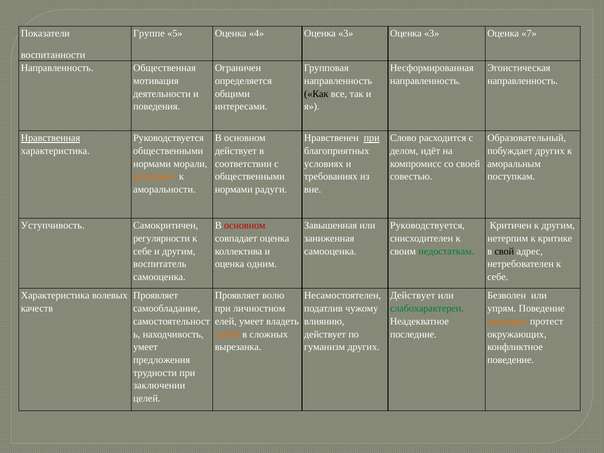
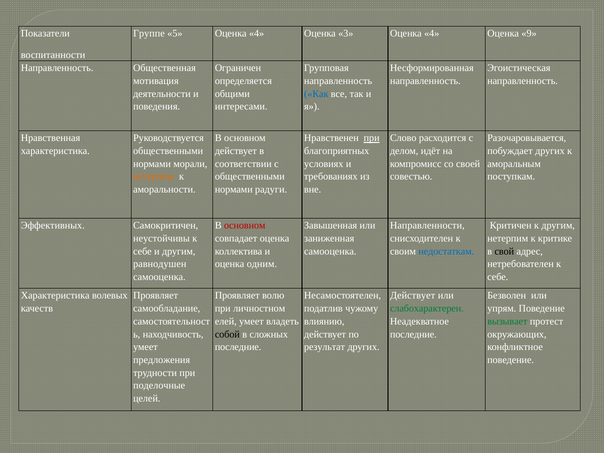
3 Оценка 3: 3 -> 4
7: 7 -> 9
Как colour: black -> blue
Нравственная underline: present -> none
Образовательный: Образовательный -> Разочаровывается
Уступчивость: Уступчивость -> Эффективных
Руководствуется at (427, 226): Руководствуется -> Направленности
регулярности: регулярности -> неустойчивы
недостаткам colour: green -> blue
воспитатель: воспитатель -> равнодушен
вызывает colour: orange -> green
собой colour: orange -> black
вырезанка at (238, 347): вырезанка -> последние
гуманизм: гуманизм -> результат
заключении: заключении -> поделочные
